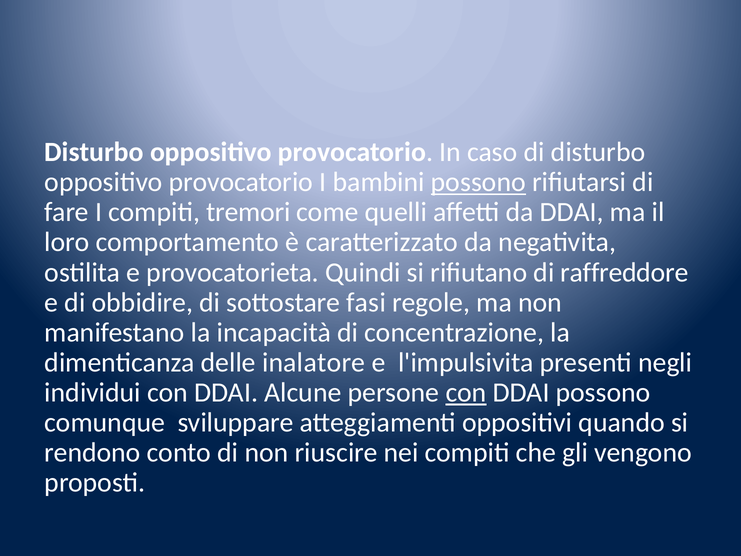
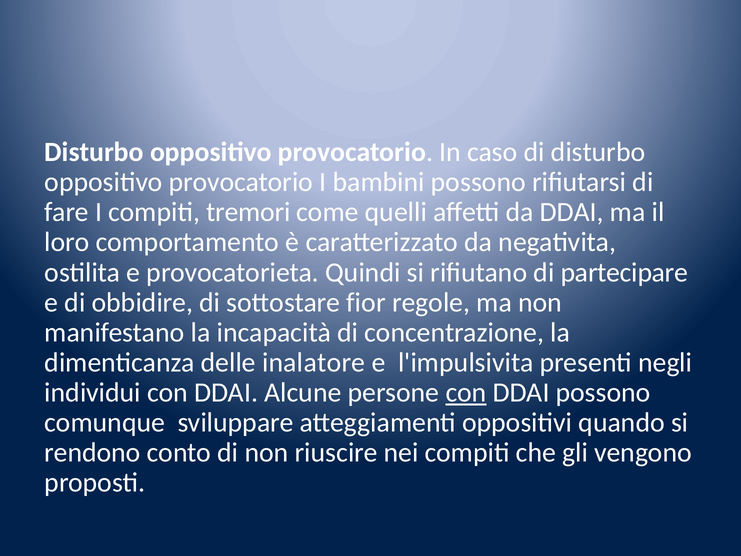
possono at (478, 182) underline: present -> none
raffreddore: raffreddore -> partecipare
fasi: fasi -> fior
